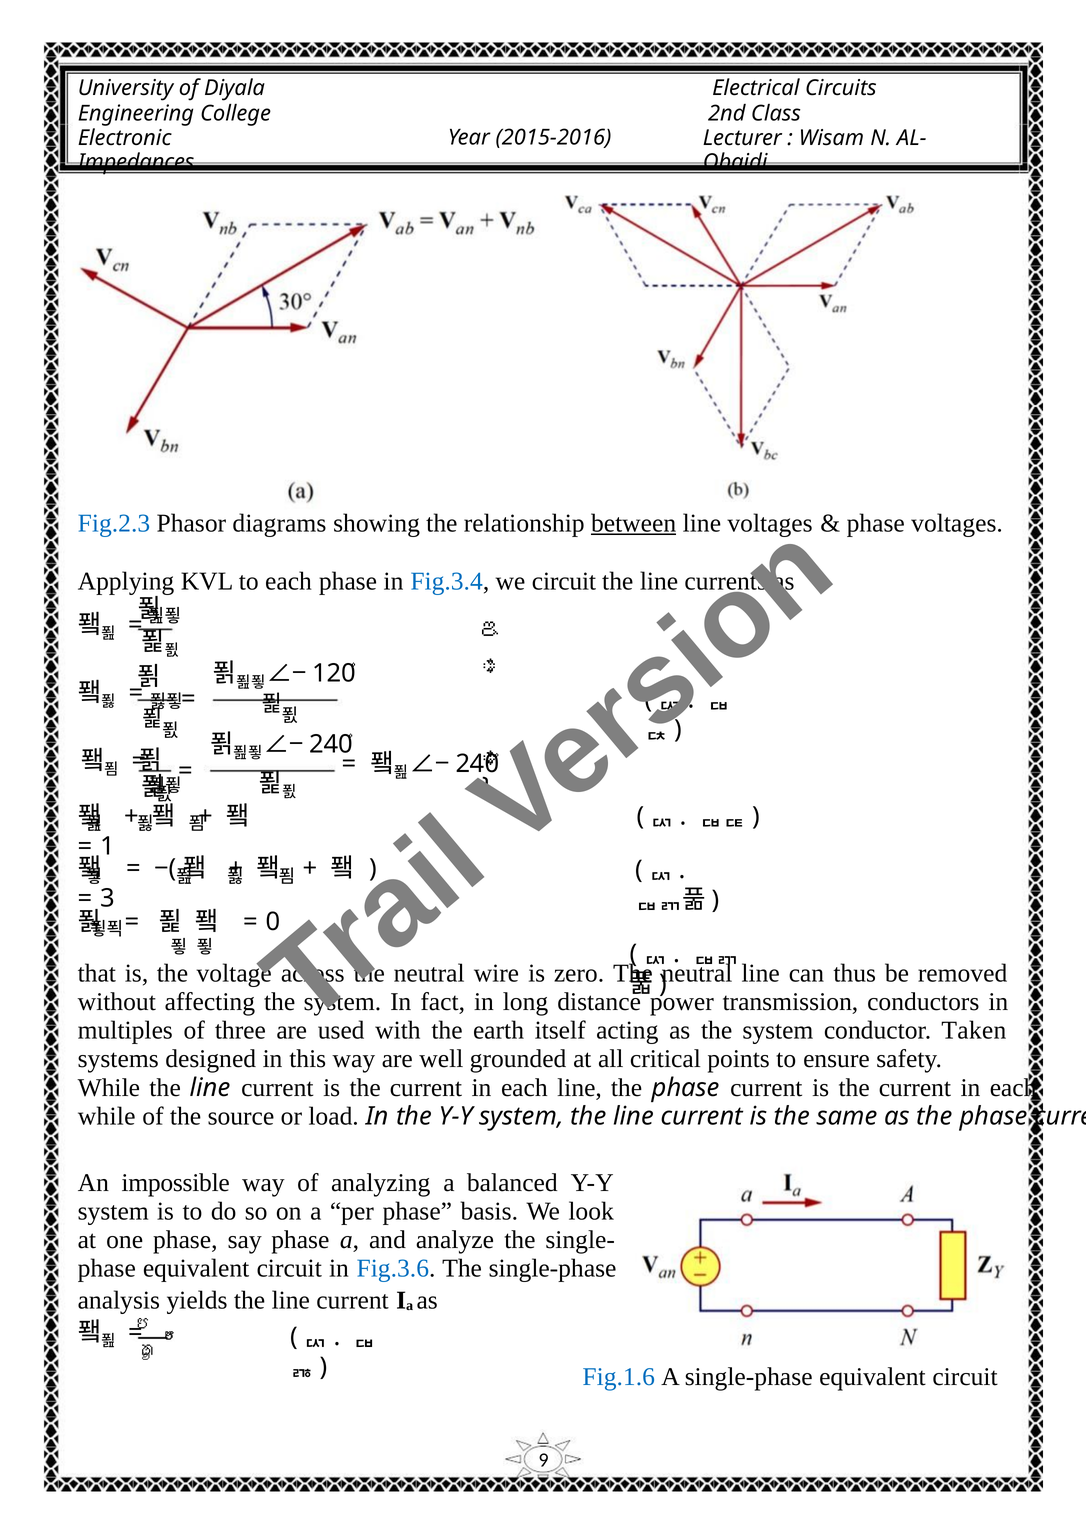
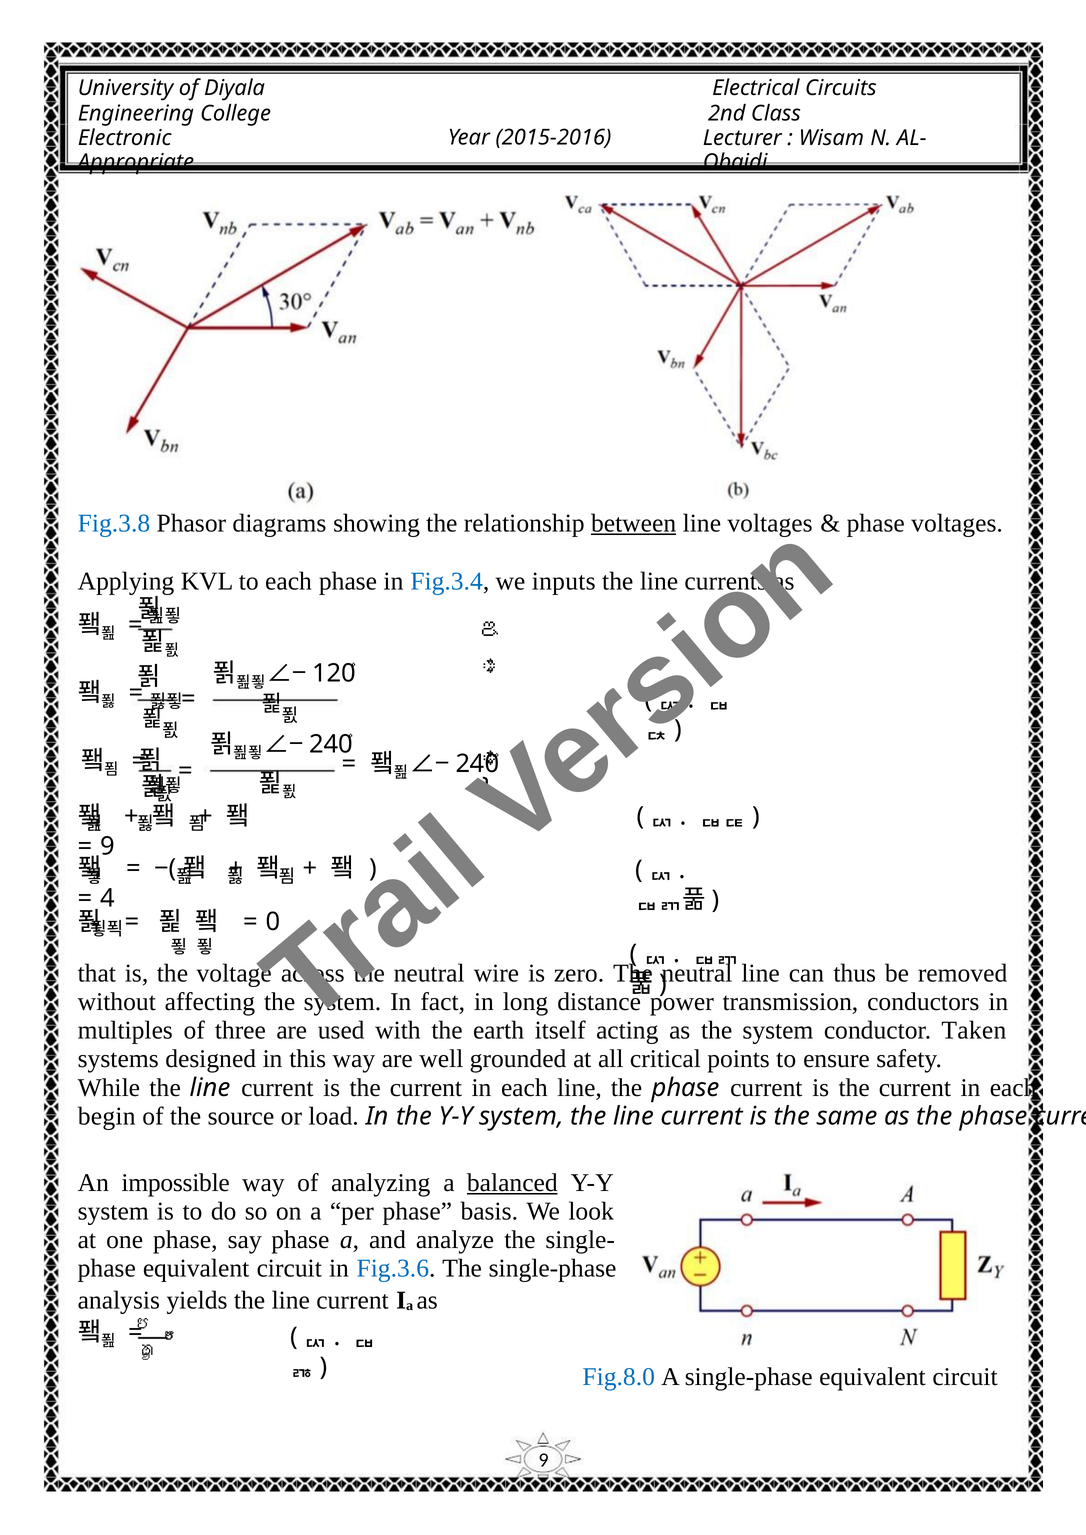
Impedances: Impedances -> Appropriate
Fig.2.3: Fig.2.3 -> Fig.3.8
we circuit: circuit -> inputs
1 at (108, 846): 1 -> 9
3: 3 -> 4
while at (107, 1116): while -> begin
balanced underline: none -> present
Fig.1.6: Fig.1.6 -> Fig.8.0
